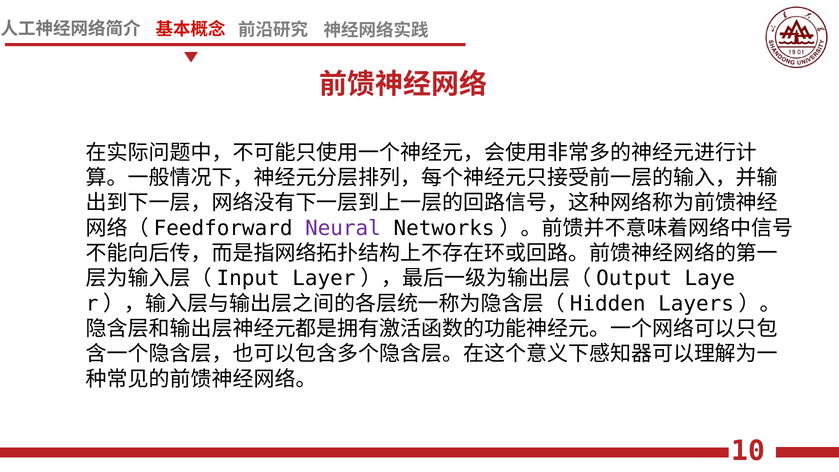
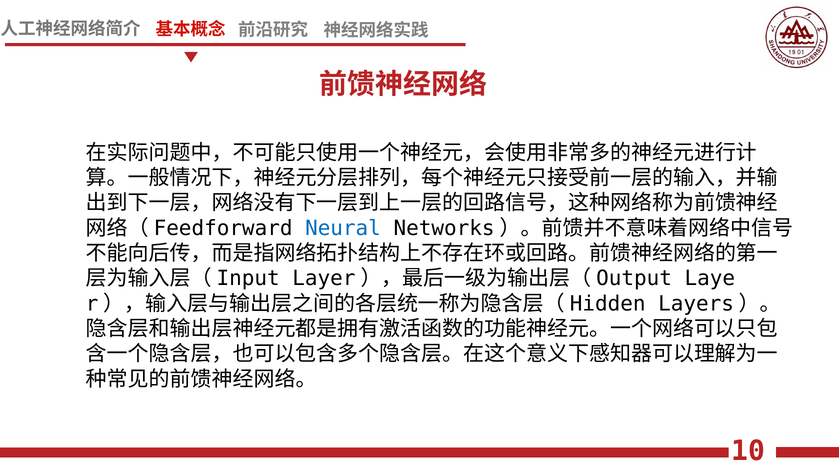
Neural colour: purple -> blue
